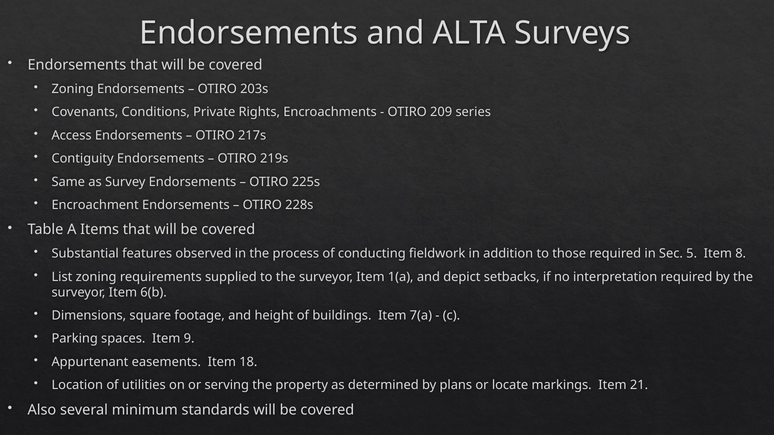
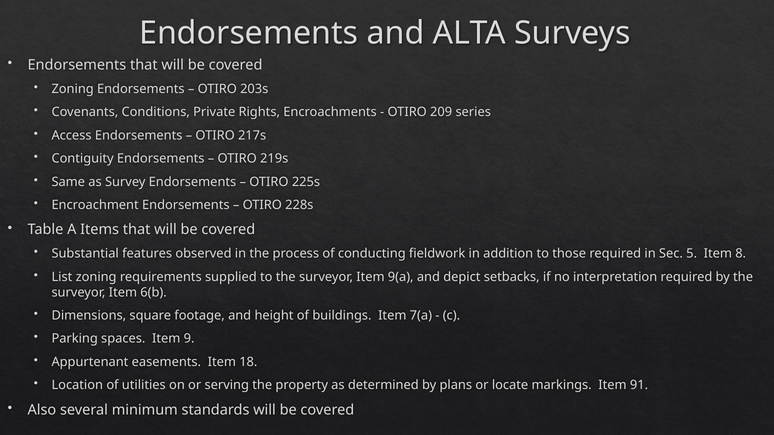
1(a: 1(a -> 9(a
21: 21 -> 91
